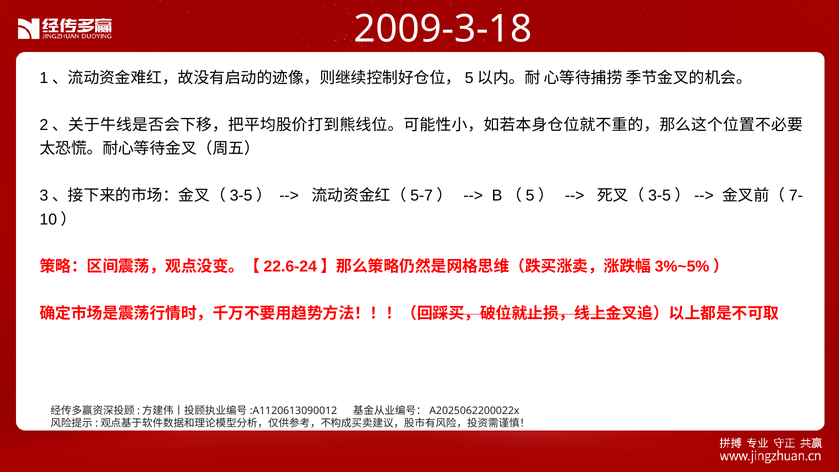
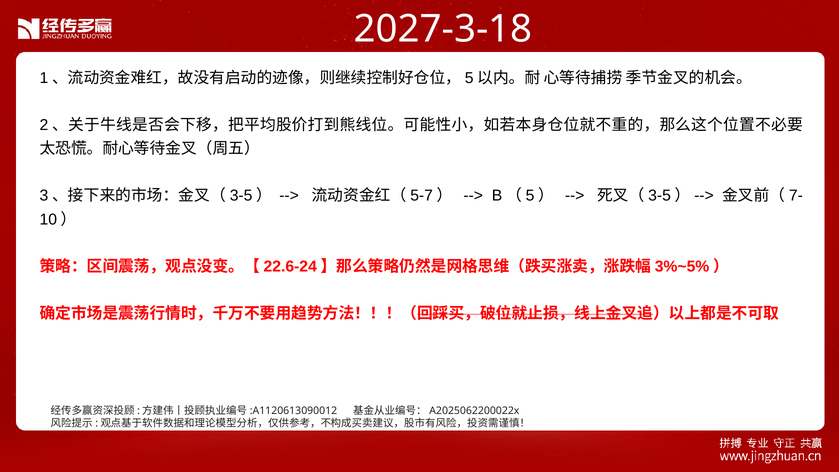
2009-3-18: 2009-3-18 -> 2027-3-18
